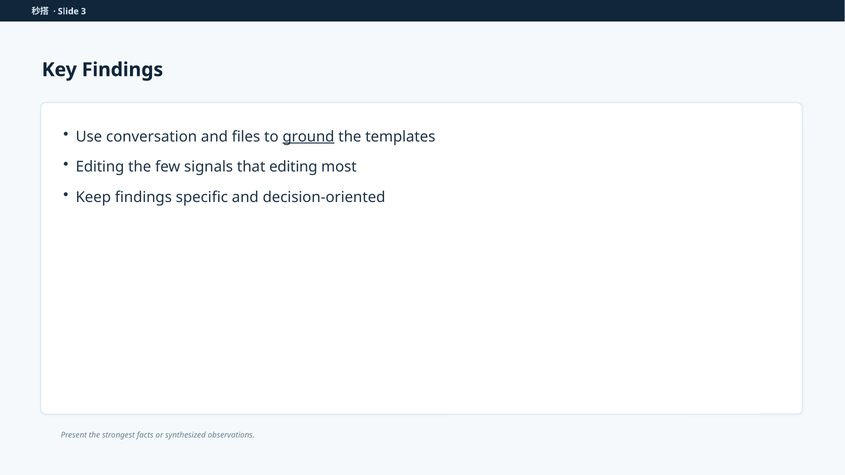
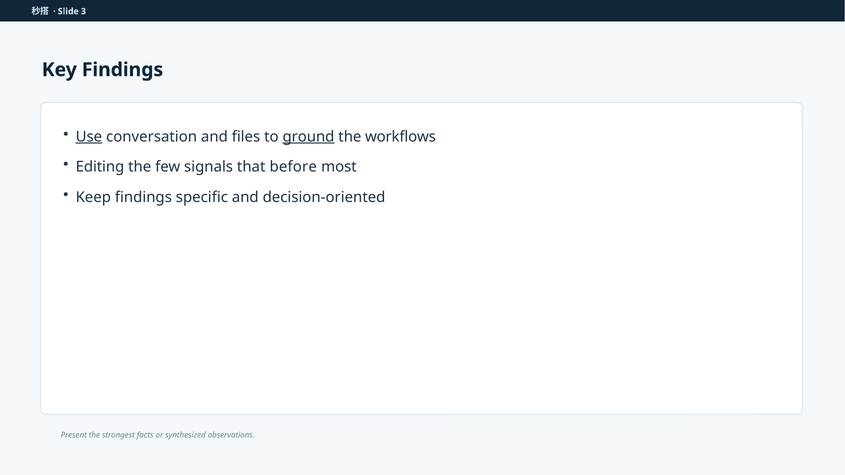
Use underline: none -> present
templates: templates -> workflows
that editing: editing -> before
